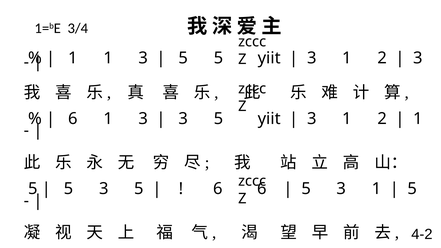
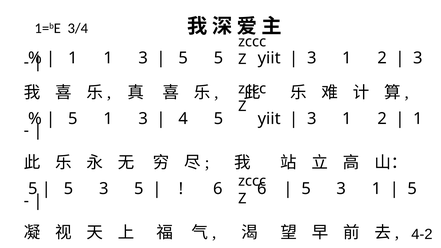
6 at (73, 119): 6 -> 5
3 at (183, 119): 3 -> 4
